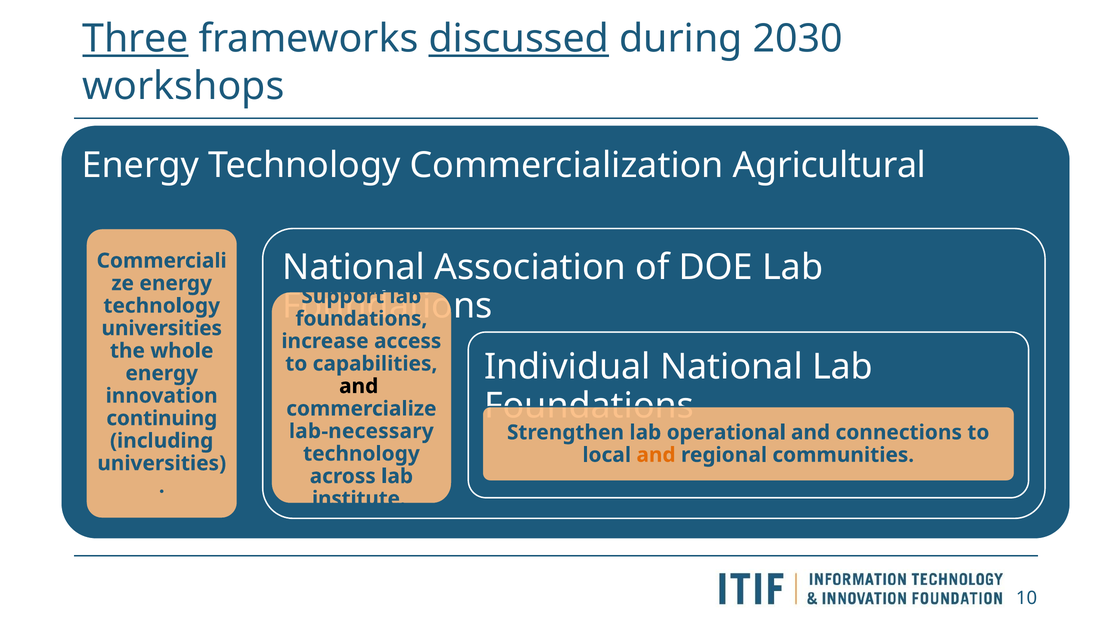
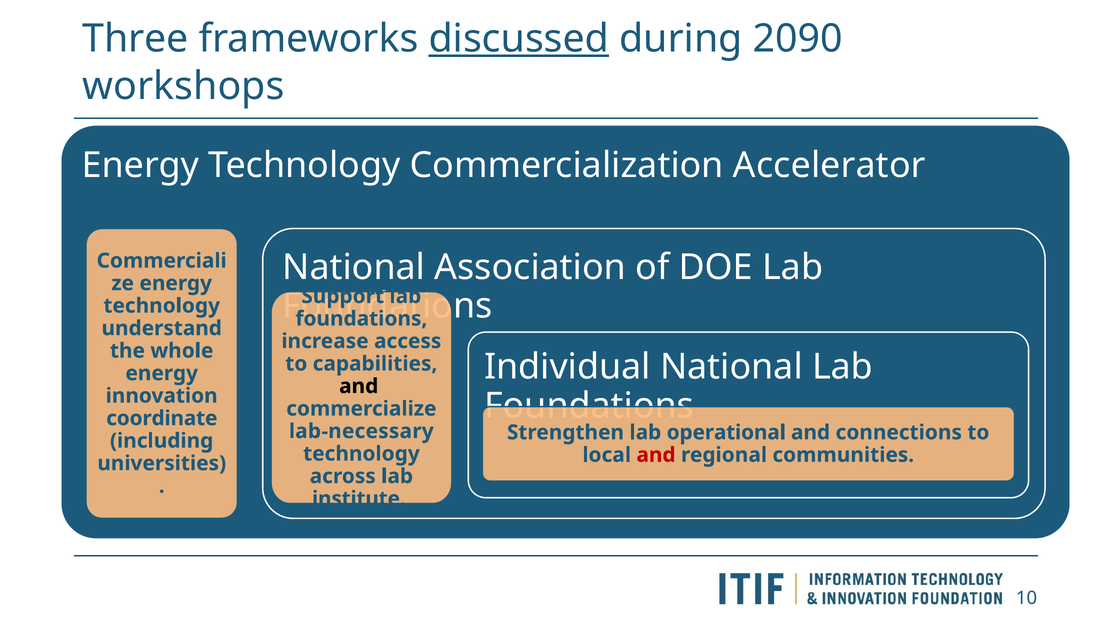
Three underline: present -> none
2030: 2030 -> 2090
Agricultural: Agricultural -> Accelerator
universities at (162, 329): universities -> understand
continuing: continuing -> coordinate
and at (656, 455) colour: orange -> red
